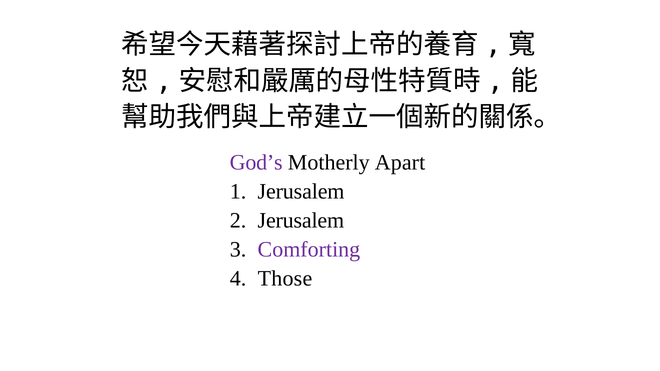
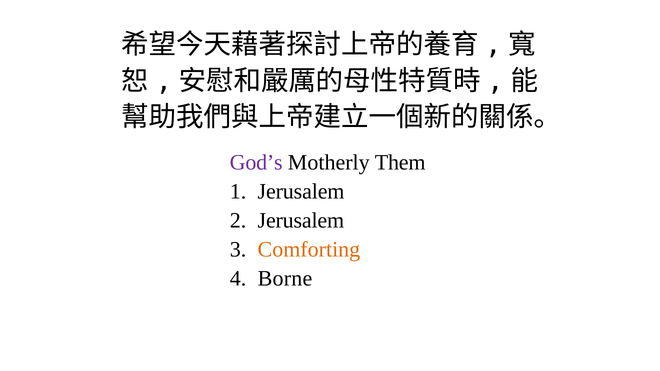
Apart: Apart -> Them
Comforting colour: purple -> orange
Those: Those -> Borne
